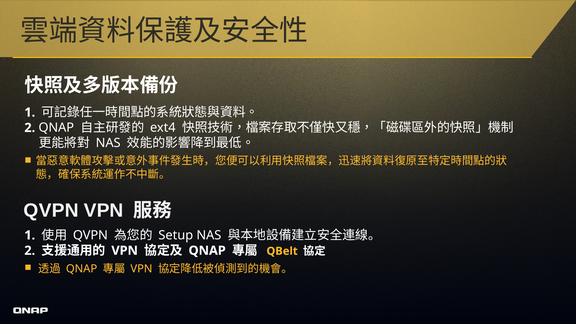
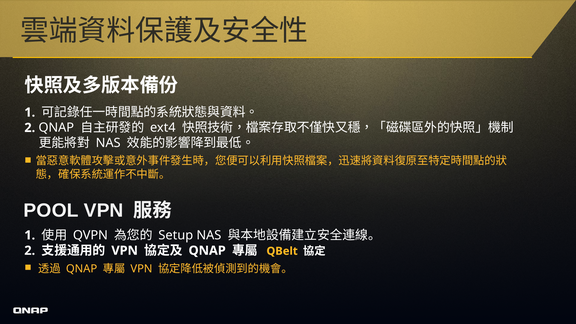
QVPN at (51, 211): QVPN -> POOL
